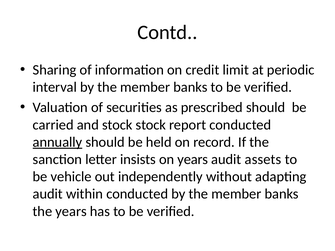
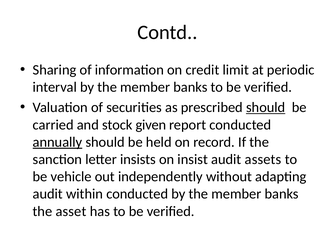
should at (266, 108) underline: none -> present
stock stock: stock -> given
on years: years -> insist
the years: years -> asset
